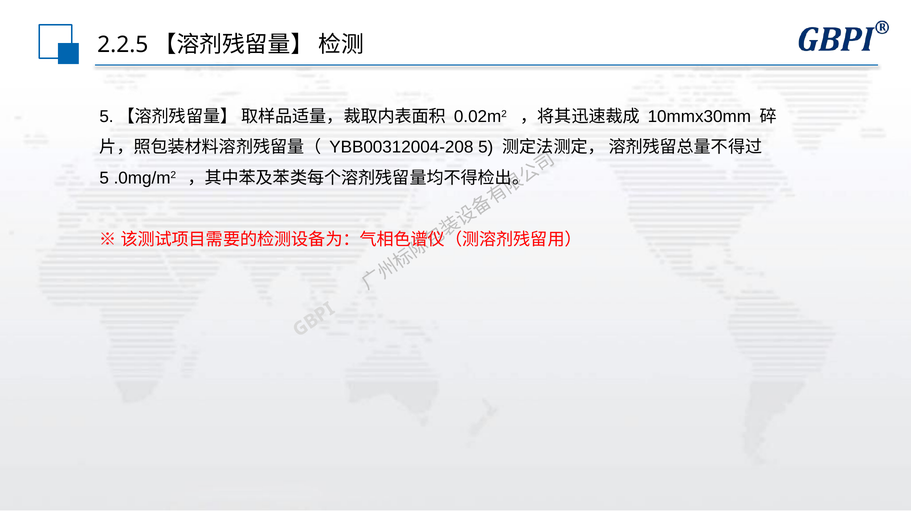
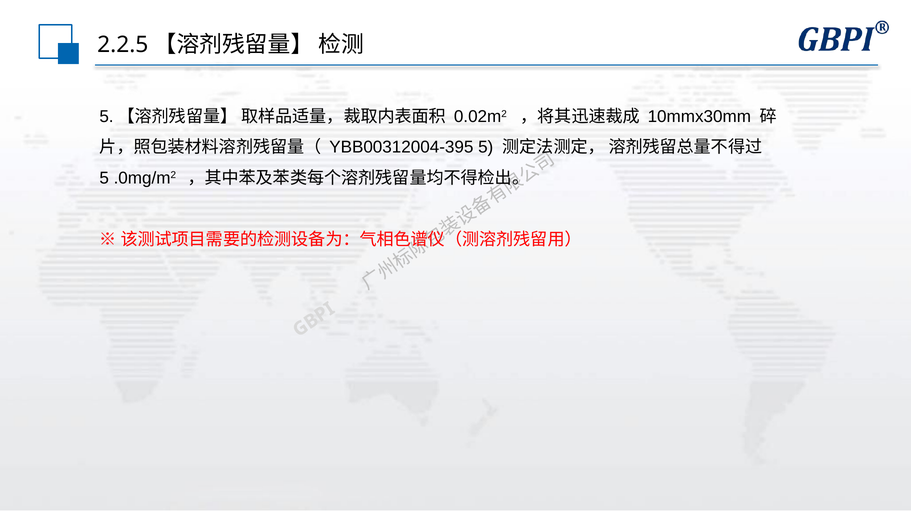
YBB00312004-208: YBB00312004-208 -> YBB00312004-395
